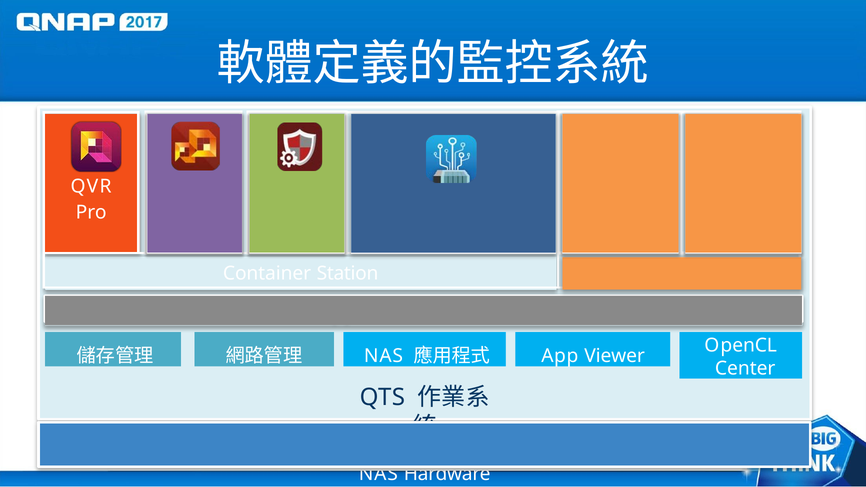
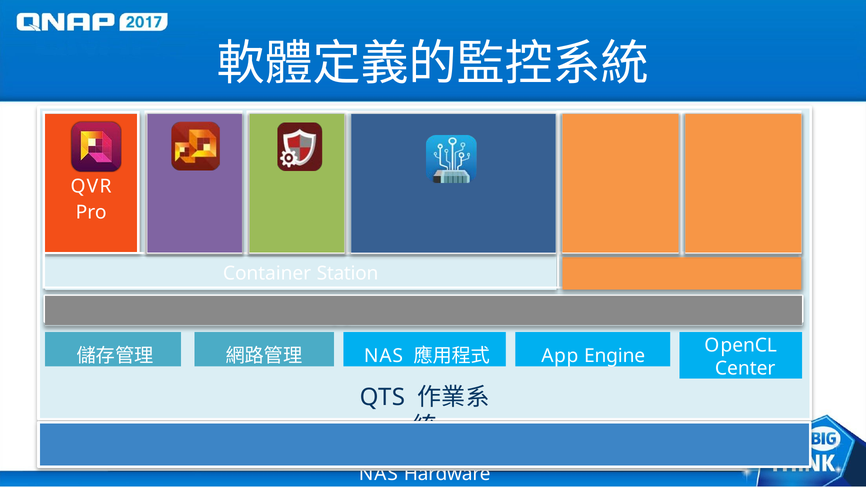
Viewer: Viewer -> Engine
